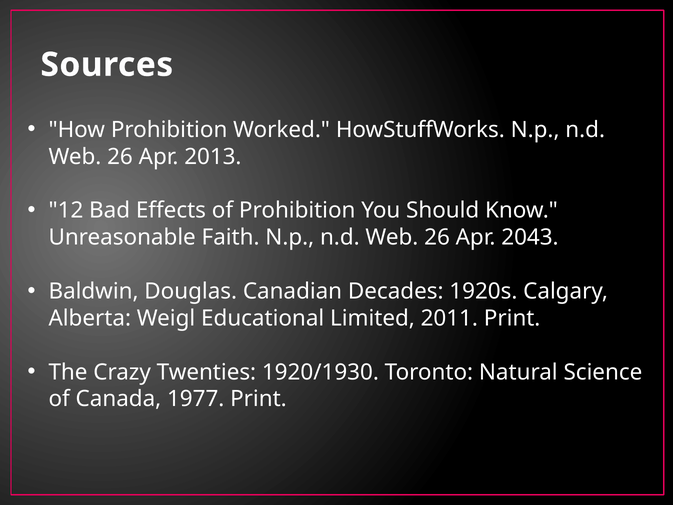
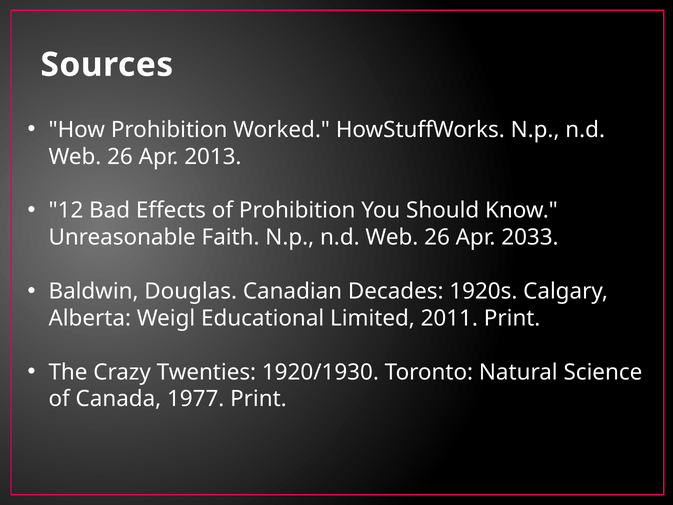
2043: 2043 -> 2033
